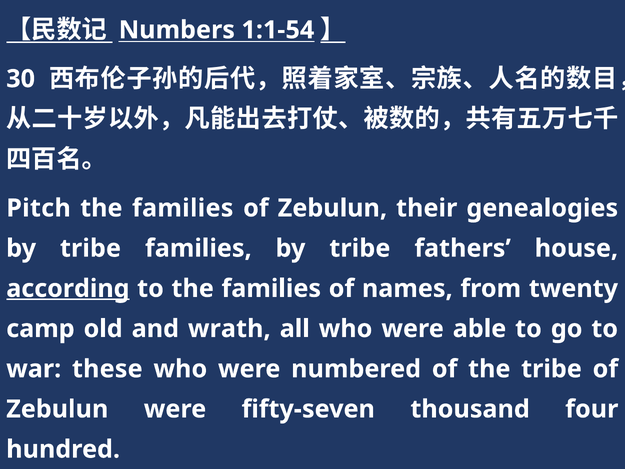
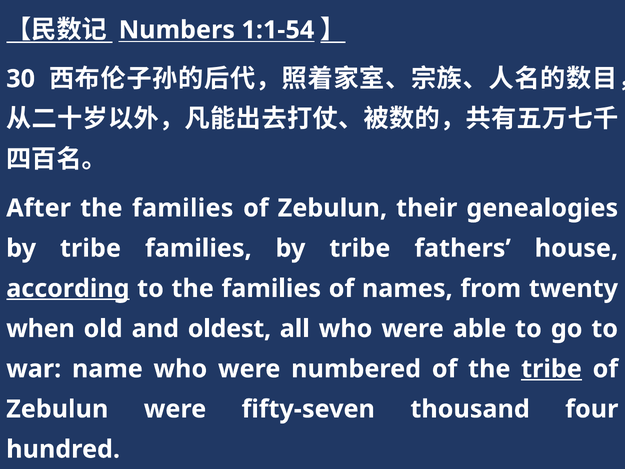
Pitch: Pitch -> After
camp: camp -> when
wrath: wrath -> oldest
these: these -> name
tribe at (552, 369) underline: none -> present
